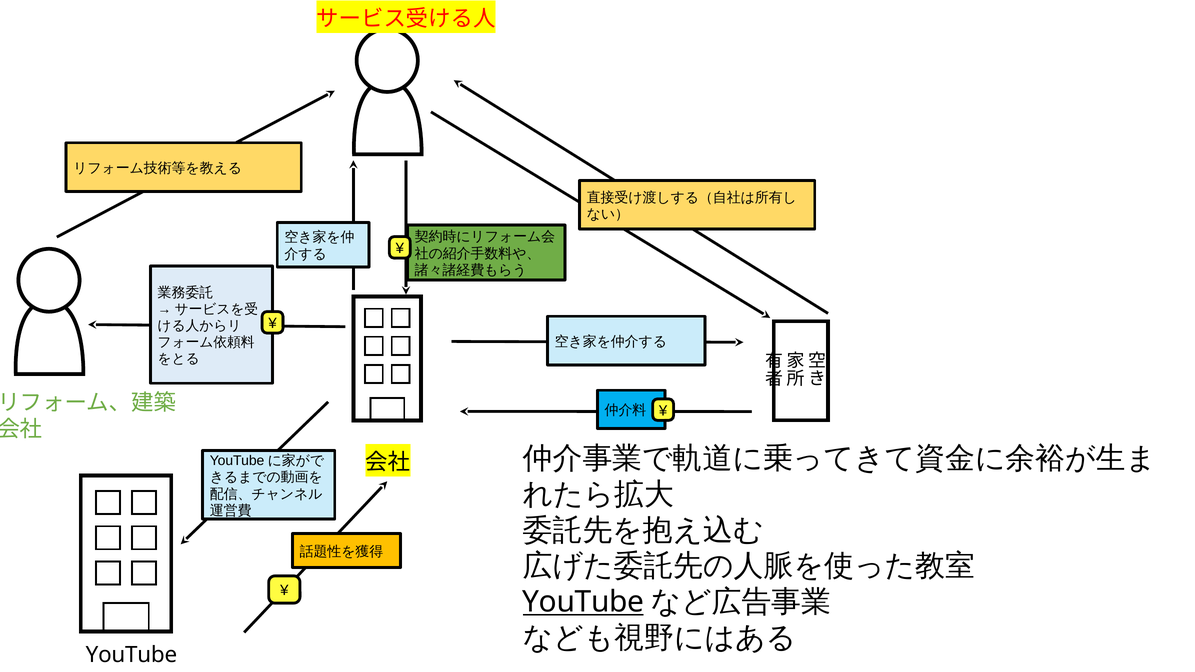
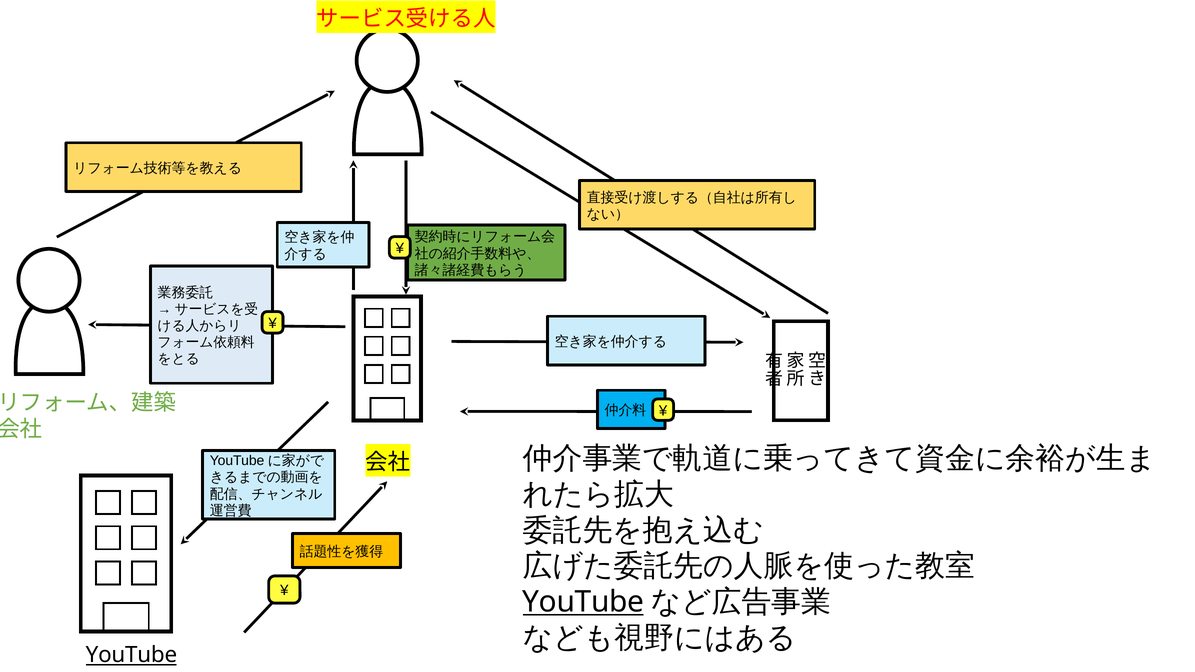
YouTube at (131, 655) underline: none -> present
